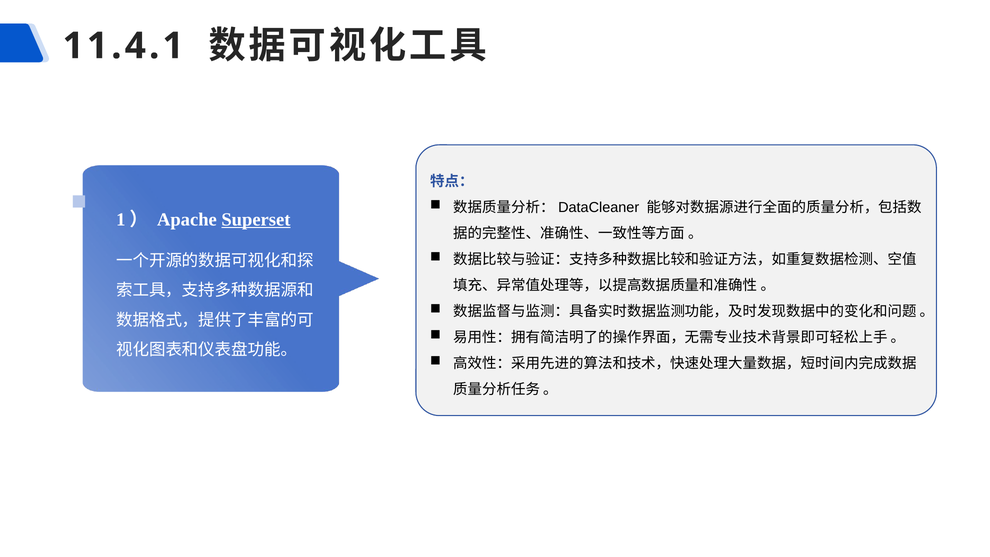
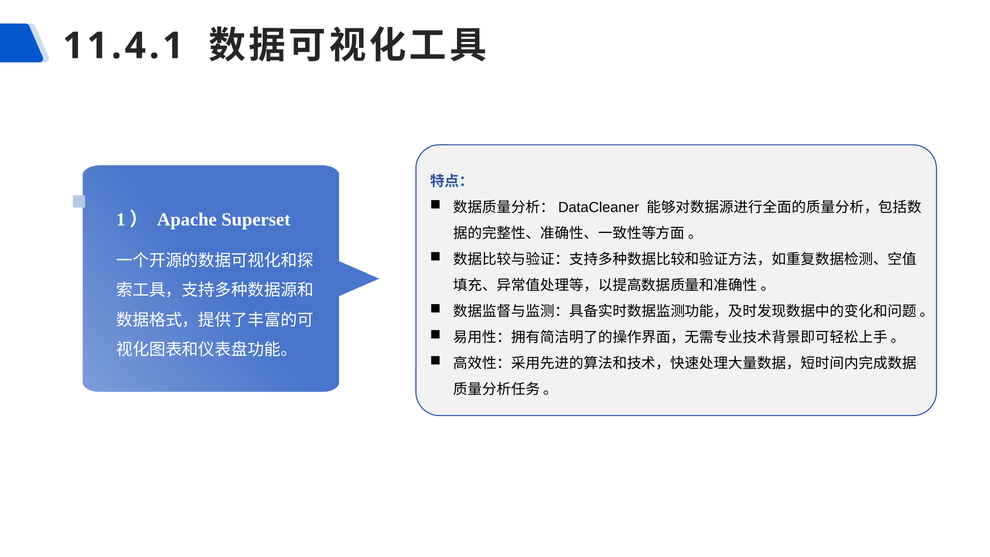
Superset underline: present -> none
